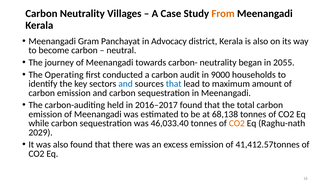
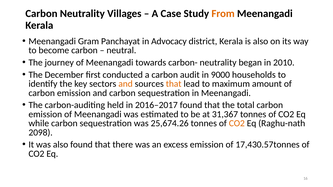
2055: 2055 -> 2010
Operating: Operating -> December
and at (126, 84) colour: blue -> orange
that at (174, 84) colour: blue -> orange
68,138: 68,138 -> 31,367
46,033.40: 46,033.40 -> 25,674.26
2029: 2029 -> 2098
41,412.57tonnes: 41,412.57tonnes -> 17,430.57tonnes
